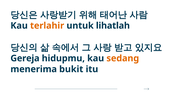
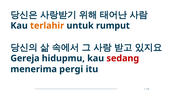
lihatlah: lihatlah -> rumput
sedang colour: orange -> red
bukit: bukit -> pergi
